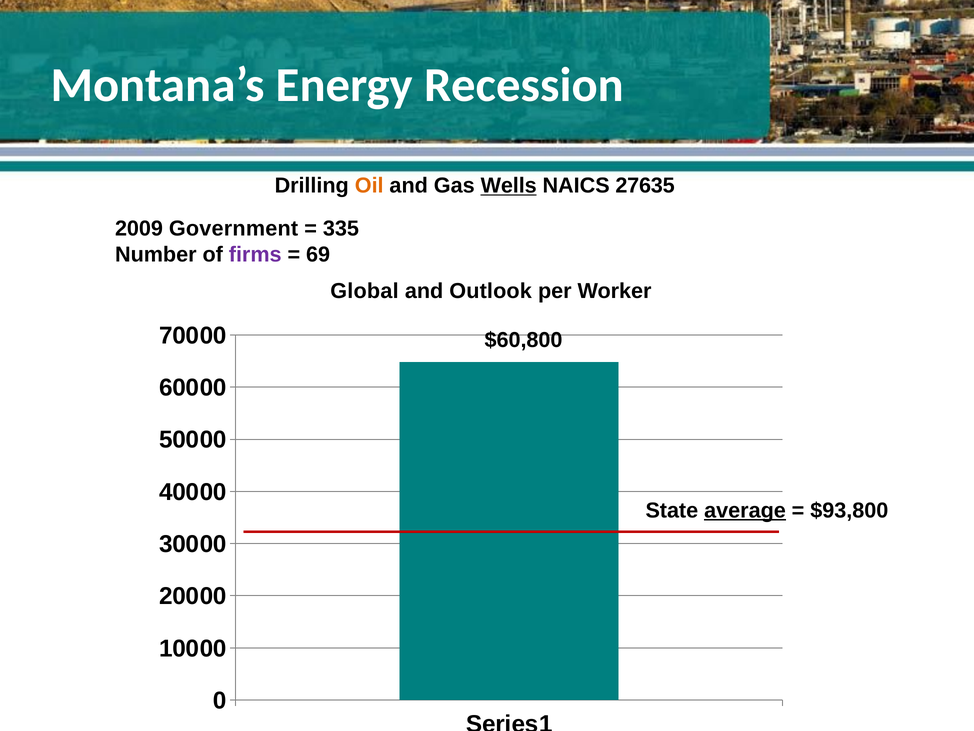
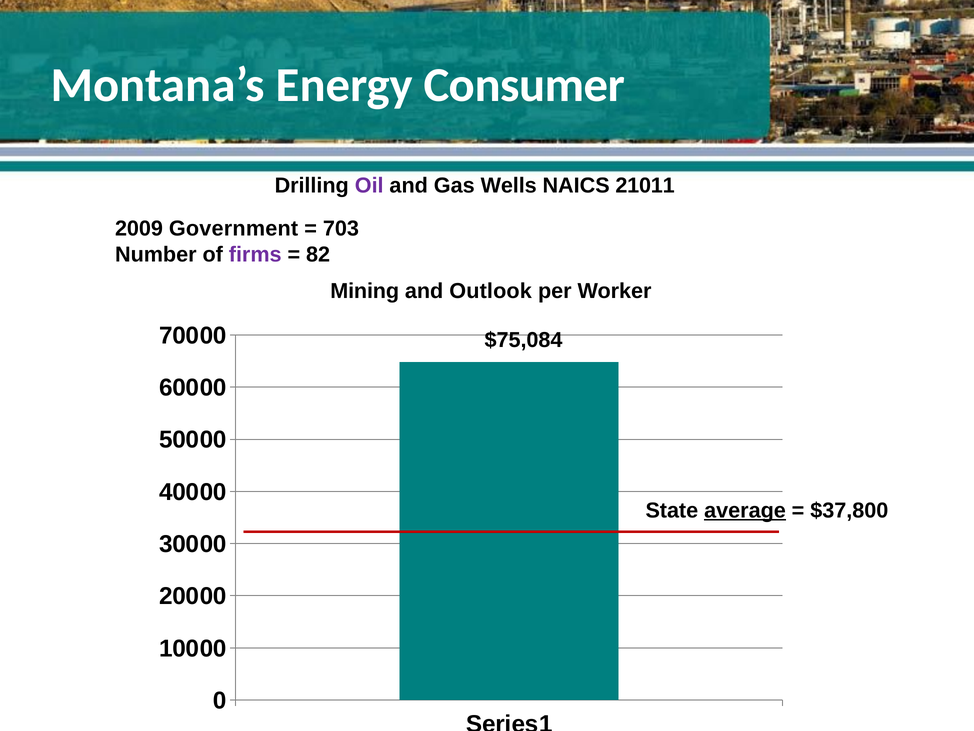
Recession: Recession -> Consumer
Oil colour: orange -> purple
Wells underline: present -> none
27635: 27635 -> 21011
335: 335 -> 703
69: 69 -> 82
Global: Global -> Mining
$60,800: $60,800 -> $75,084
$93,800: $93,800 -> $37,800
